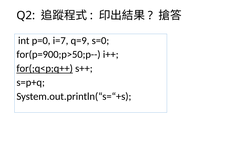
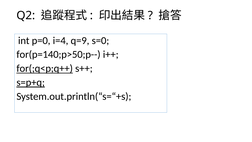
i=7: i=7 -> i=4
for(p=900;p>50;p--: for(p=900;p>50;p-- -> for(p=140;p>50;p--
s=p+q underline: none -> present
